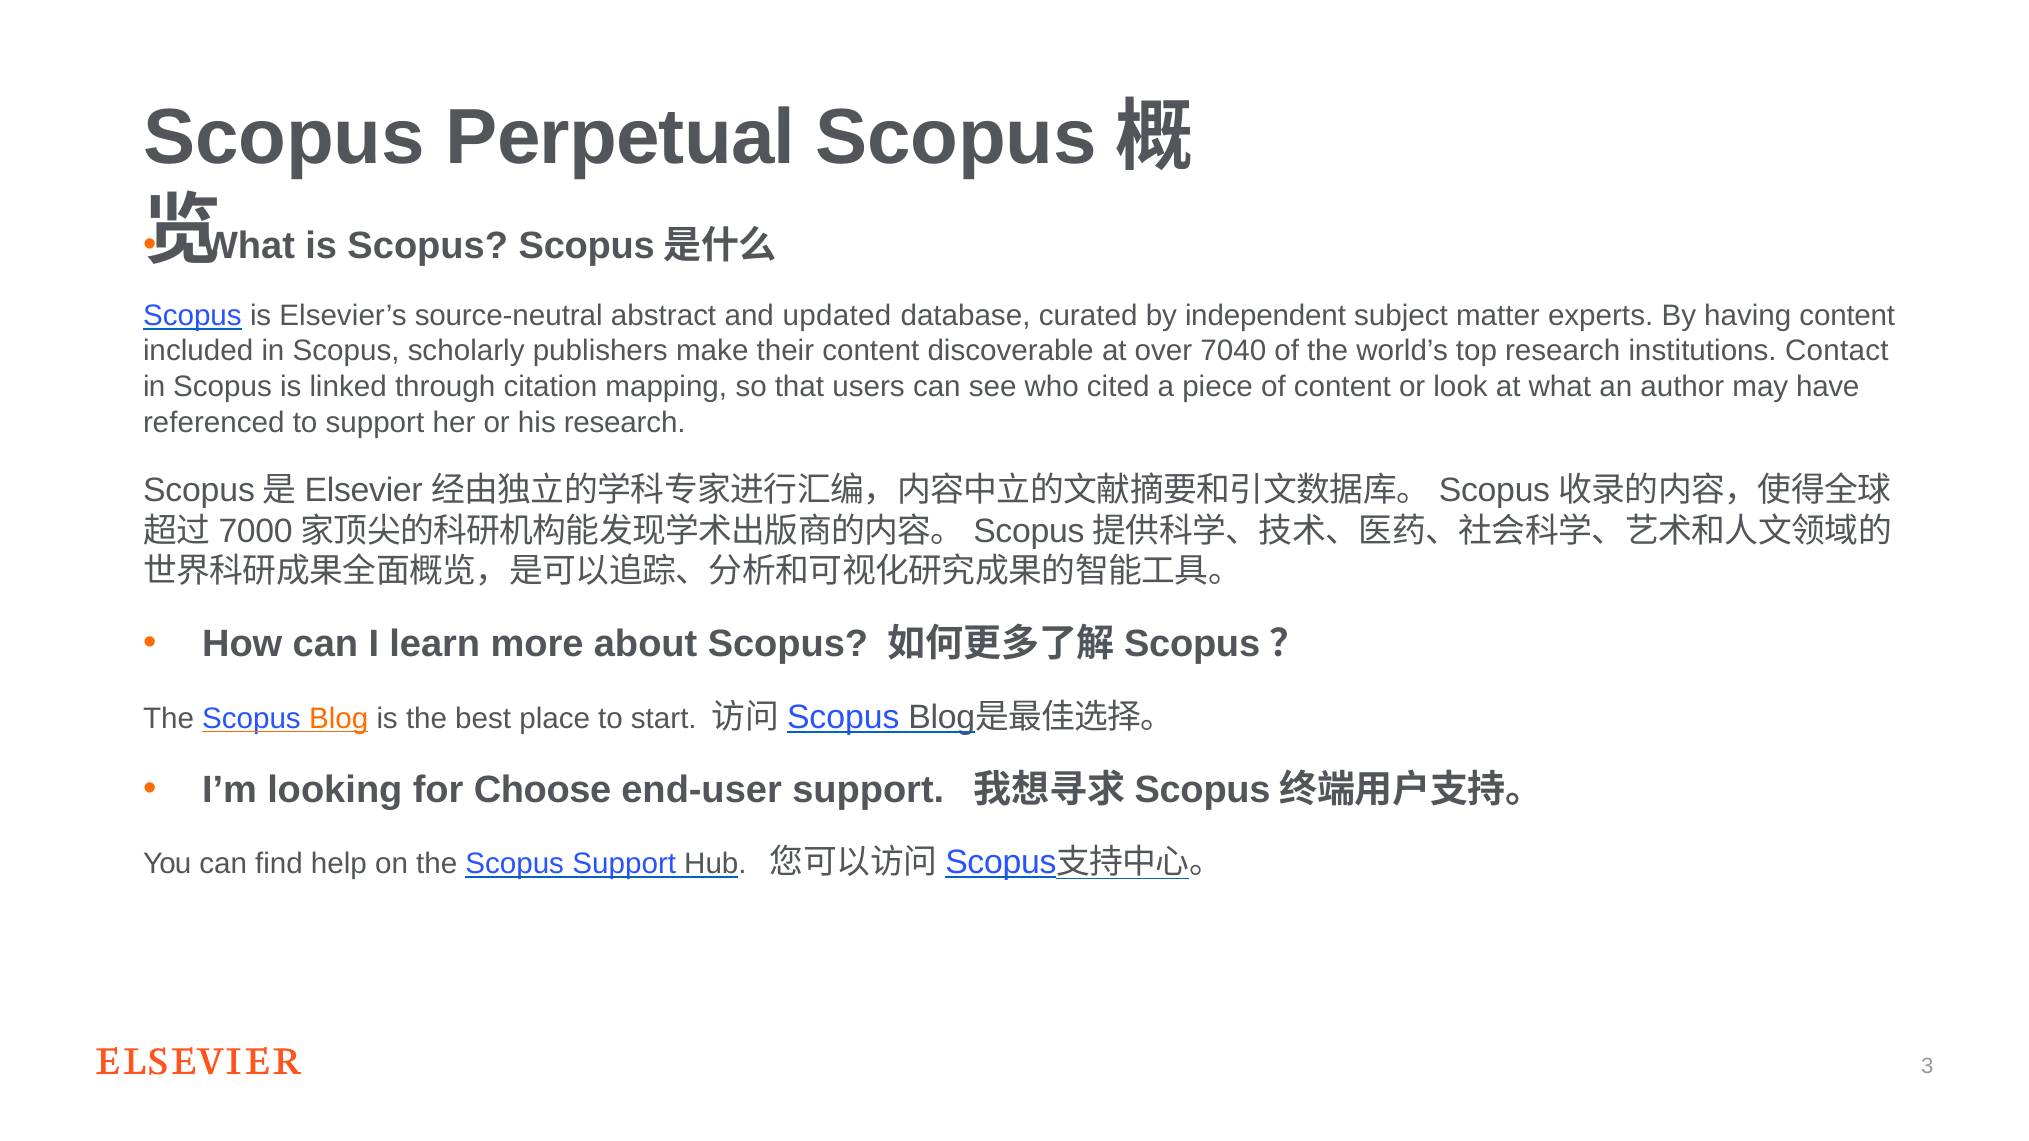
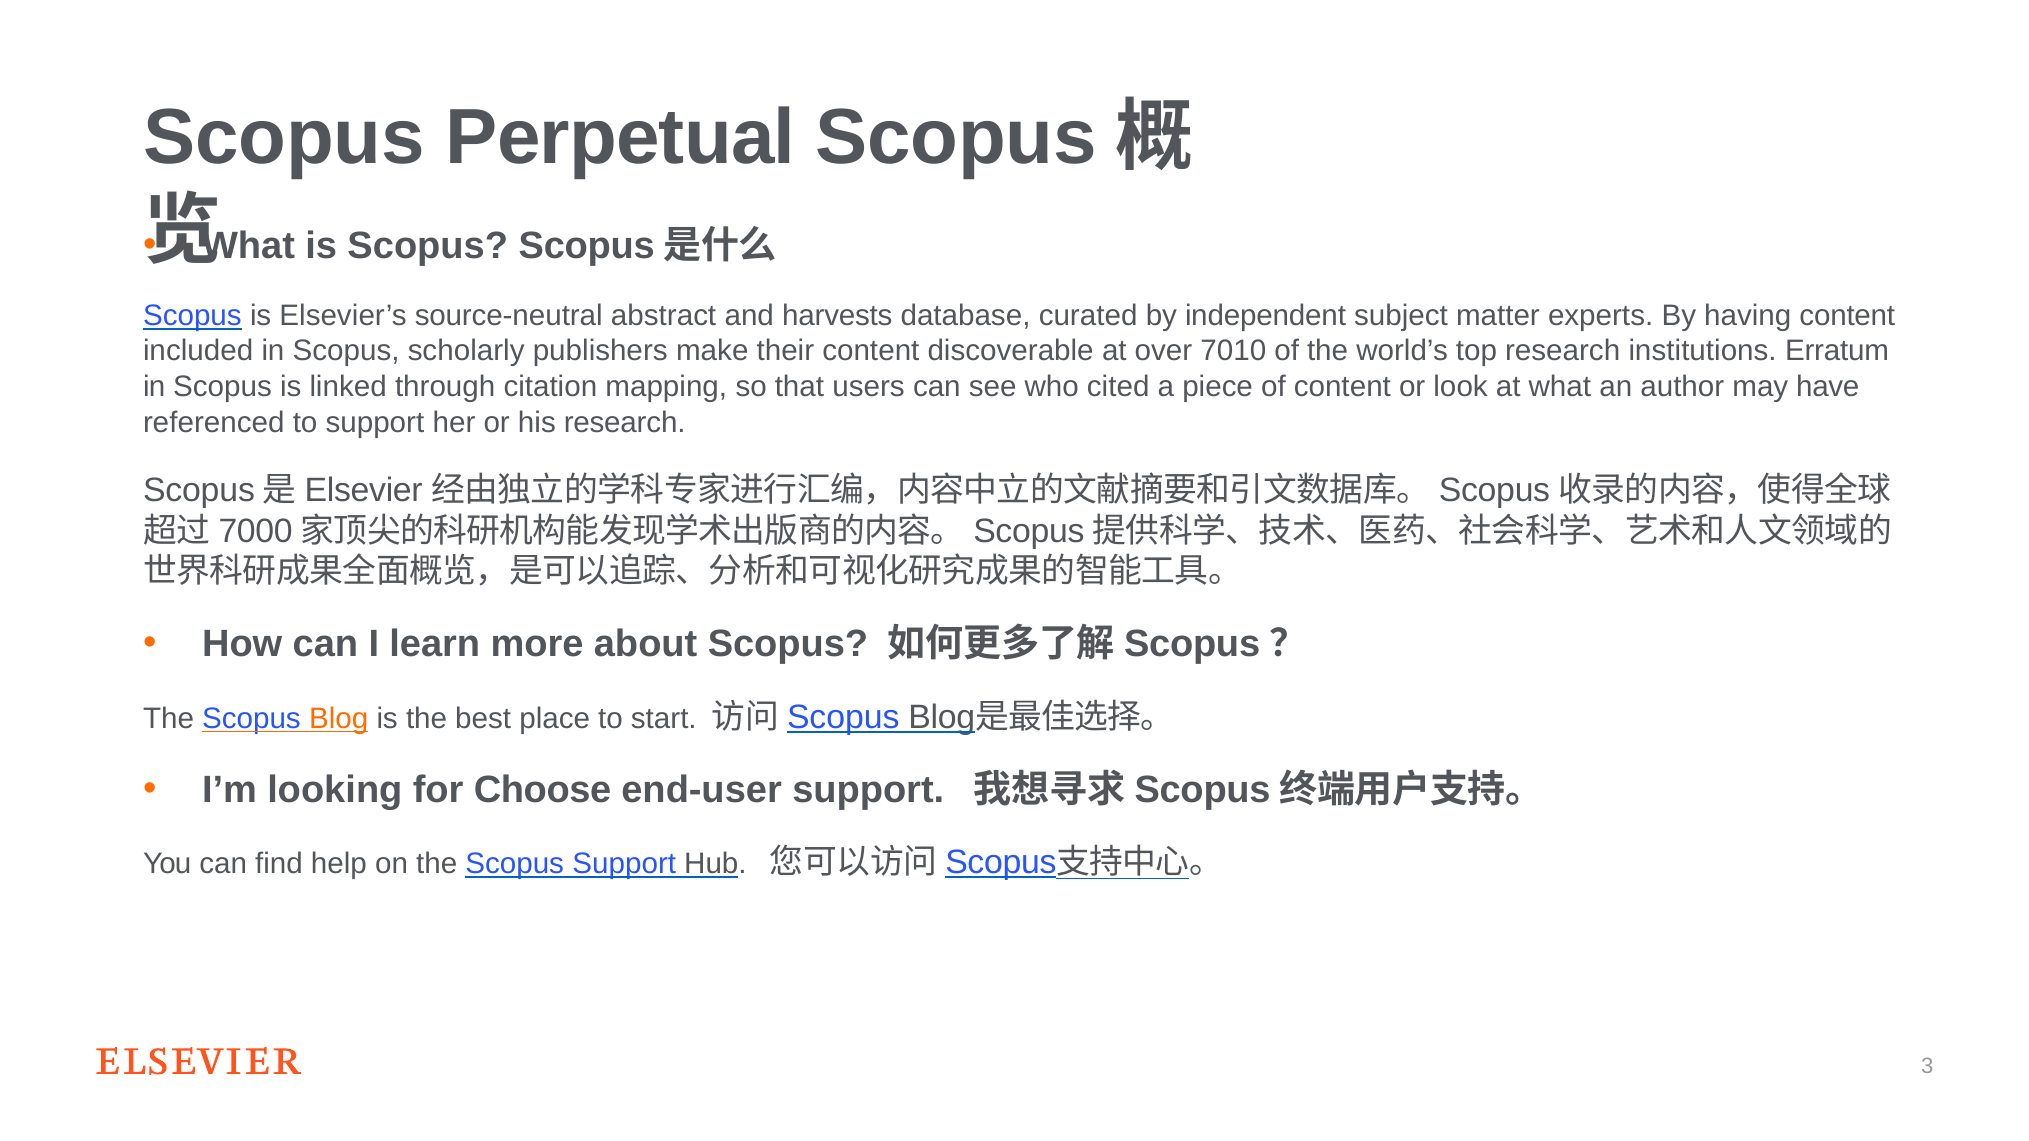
updated: updated -> harvests
7040: 7040 -> 7010
Contact: Contact -> Erratum
